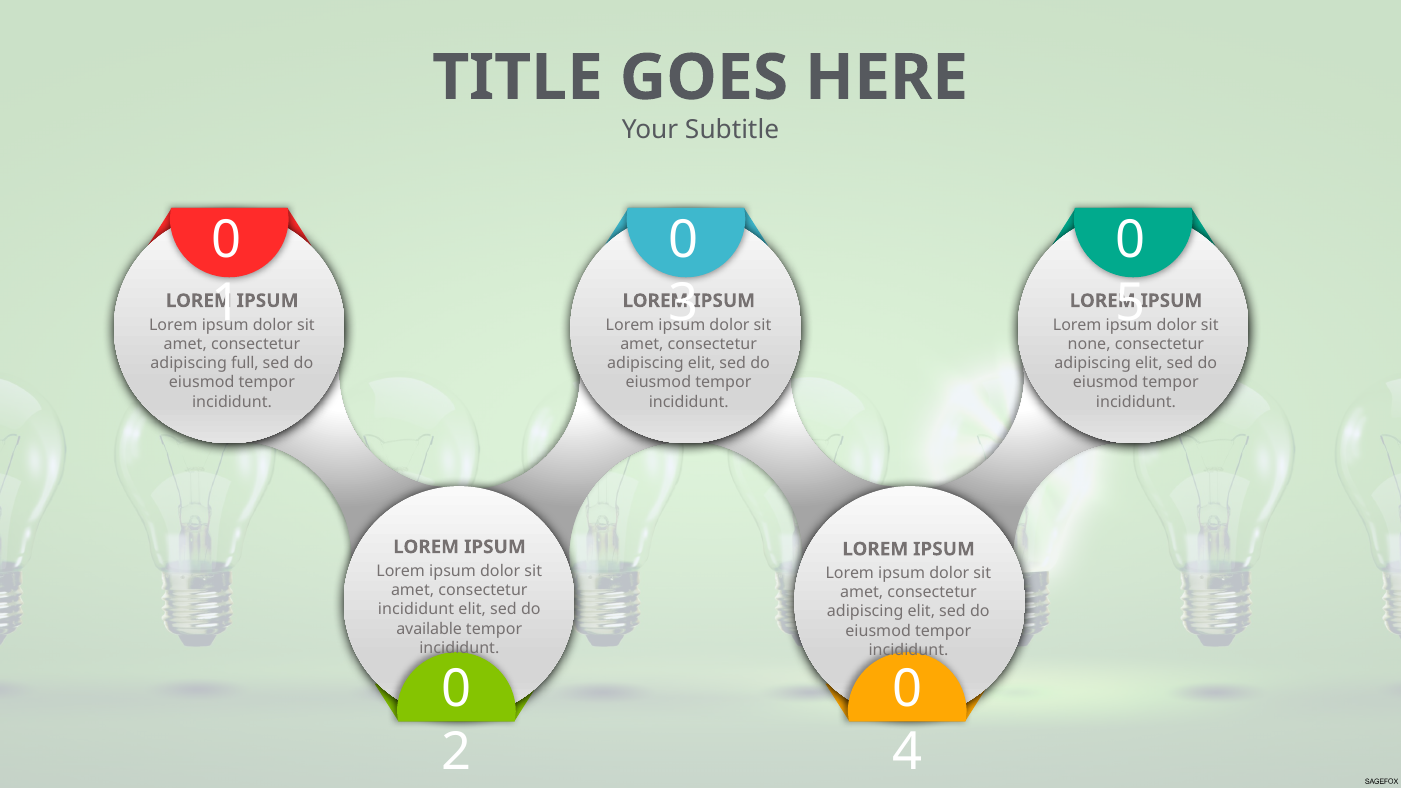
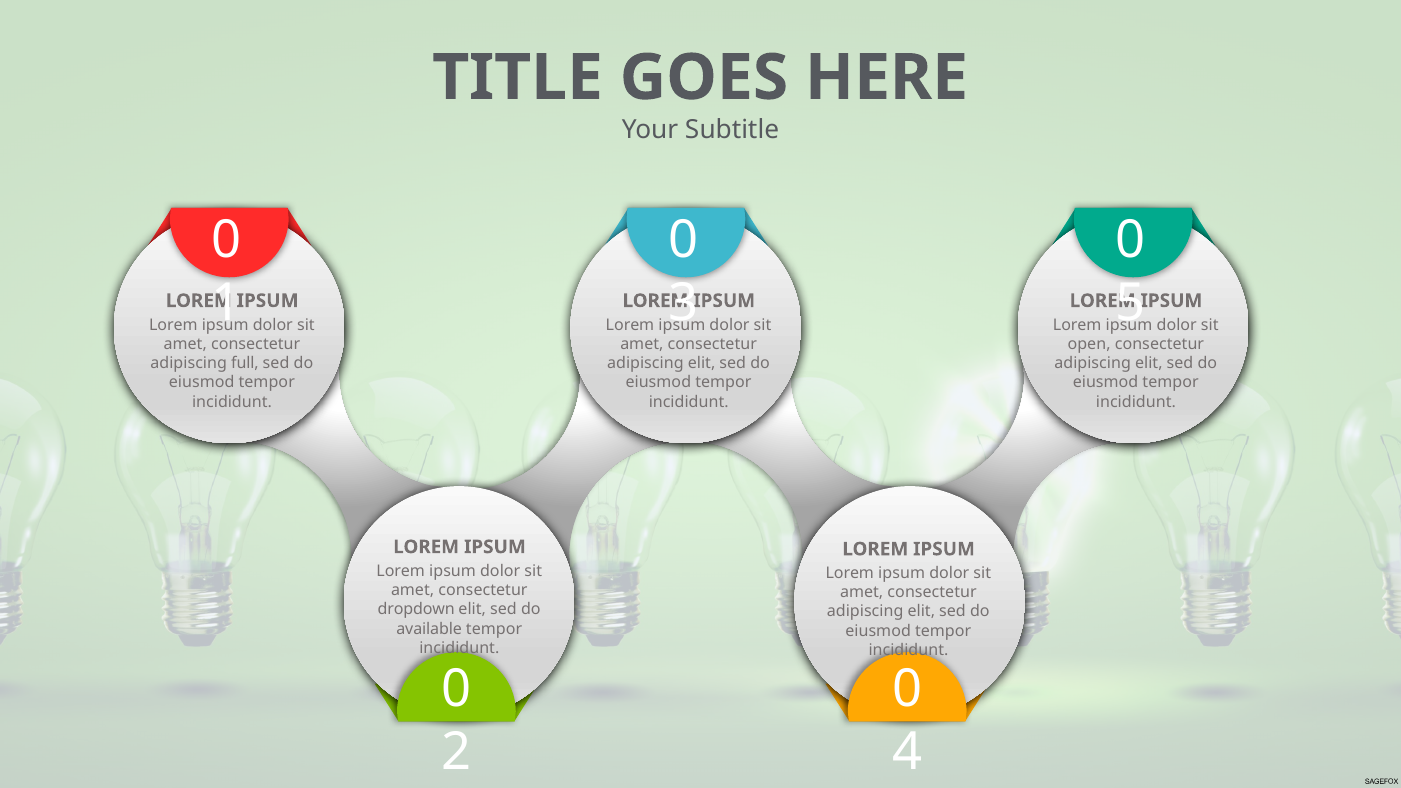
none: none -> open
incididunt at (416, 610): incididunt -> dropdown
